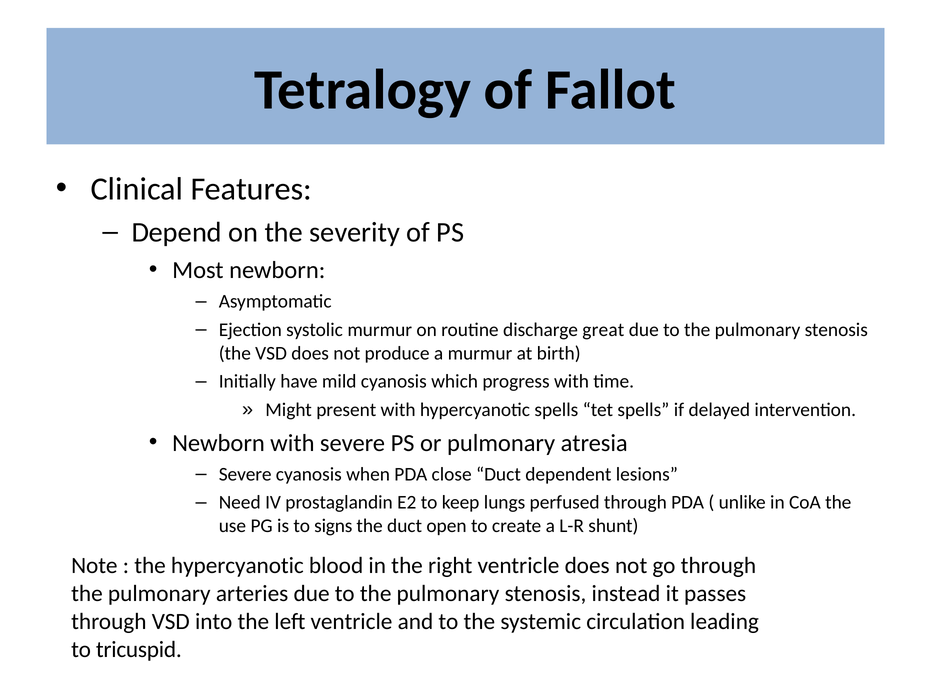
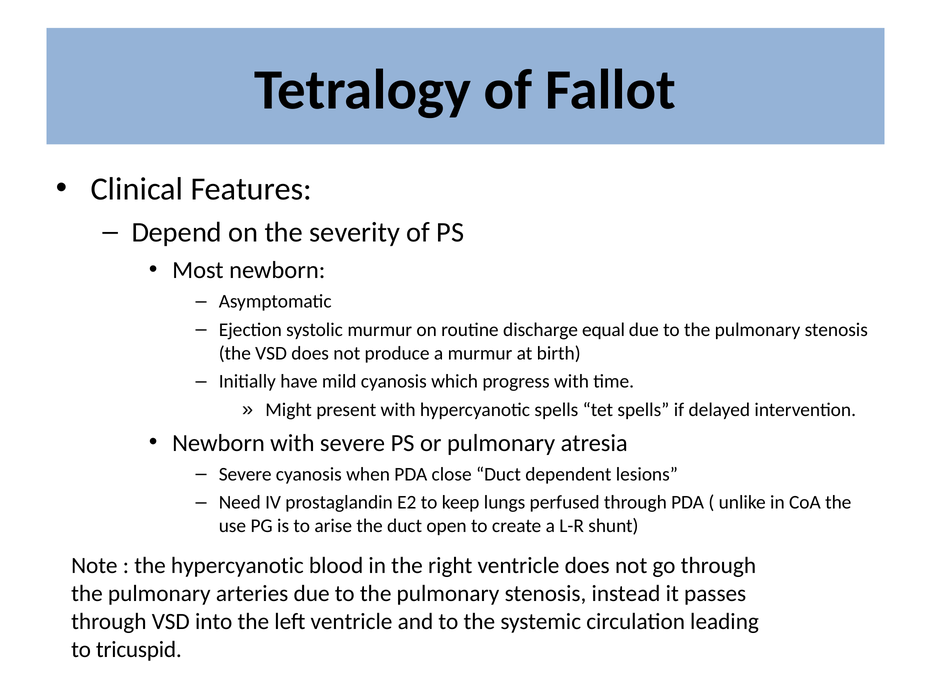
great: great -> equal
signs: signs -> arise
